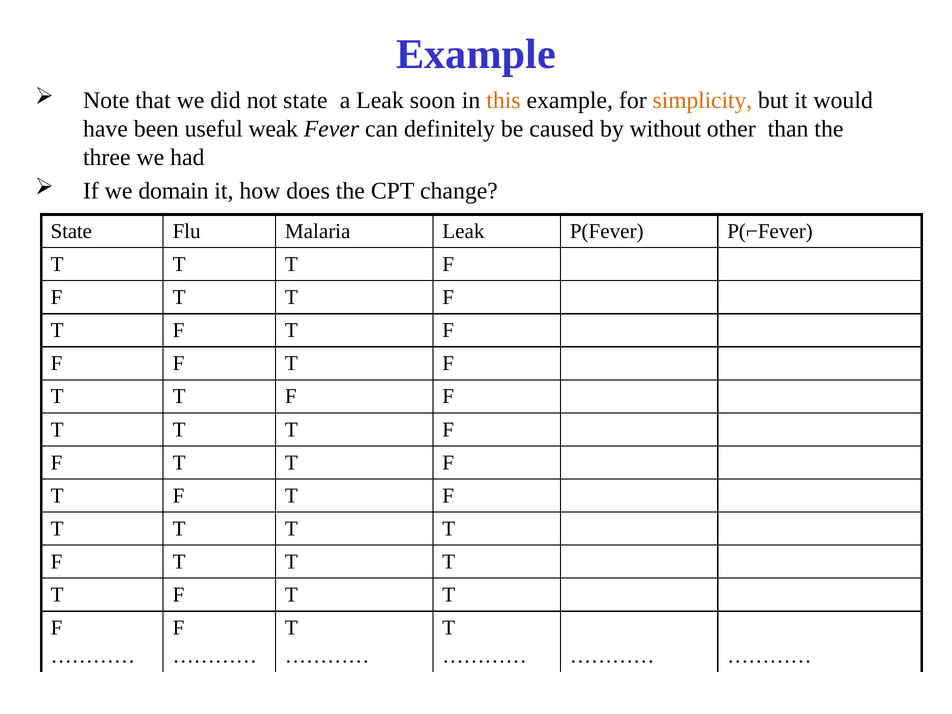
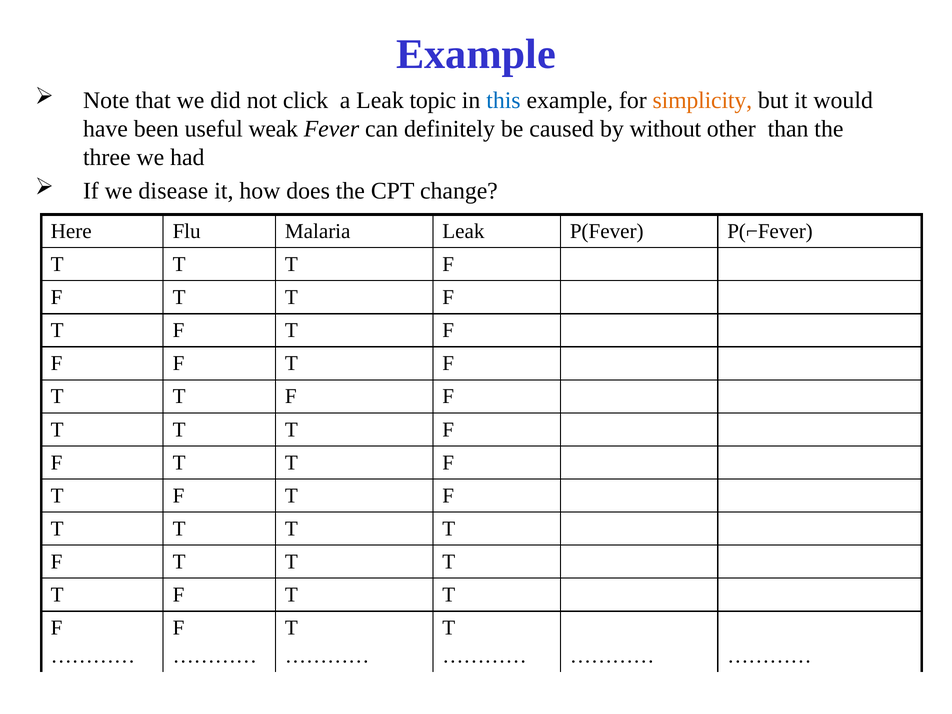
not state: state -> click
soon: soon -> topic
this colour: orange -> blue
domain: domain -> disease
State at (71, 231): State -> Here
